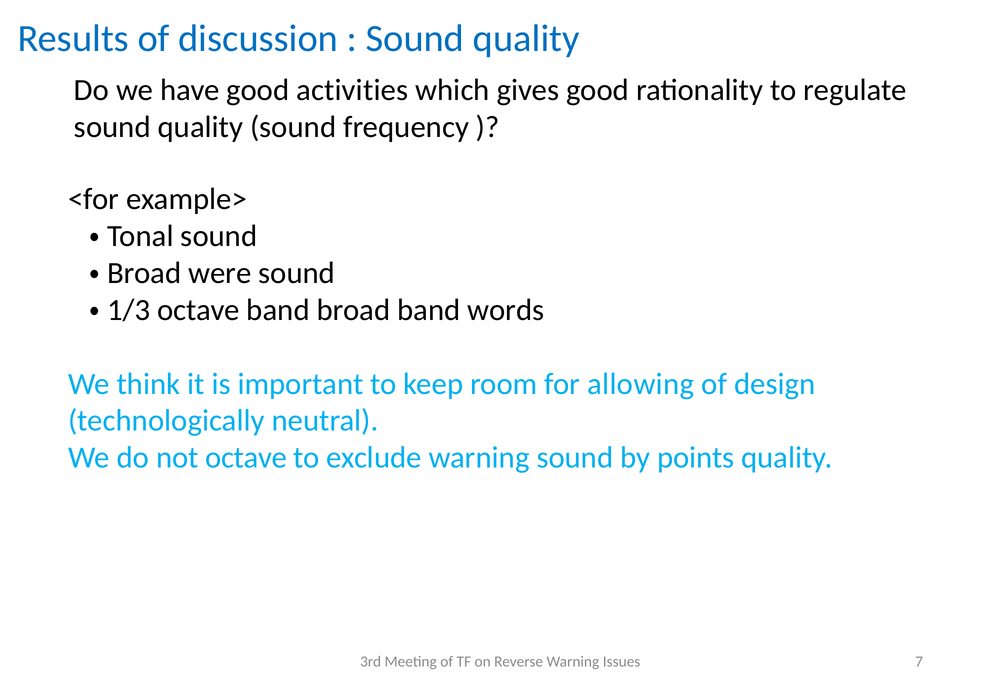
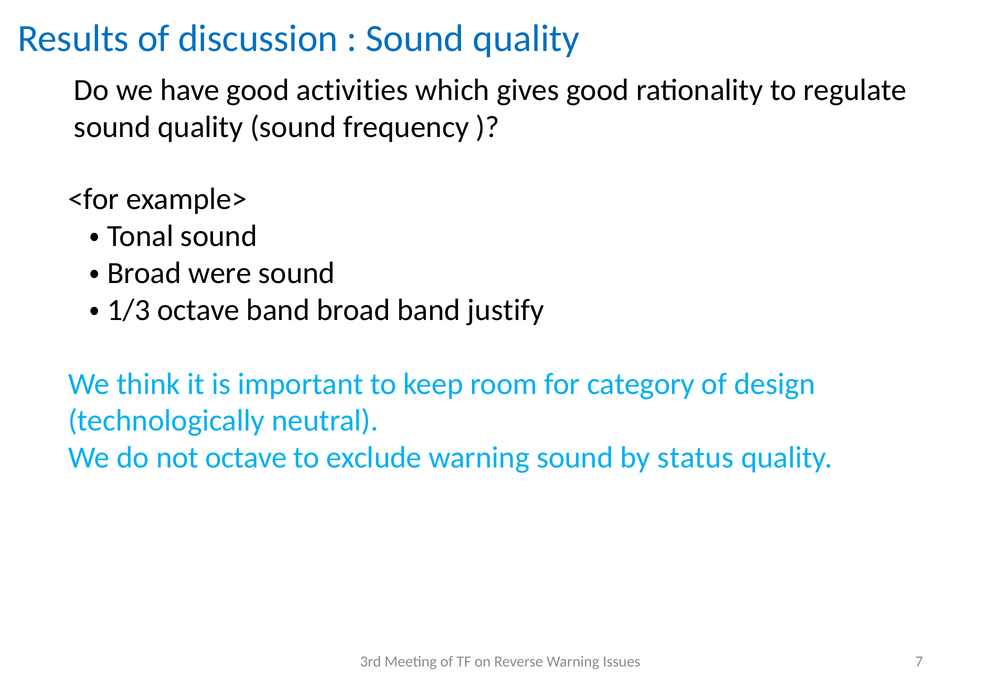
words: words -> justify
allowing: allowing -> category
points: points -> status
